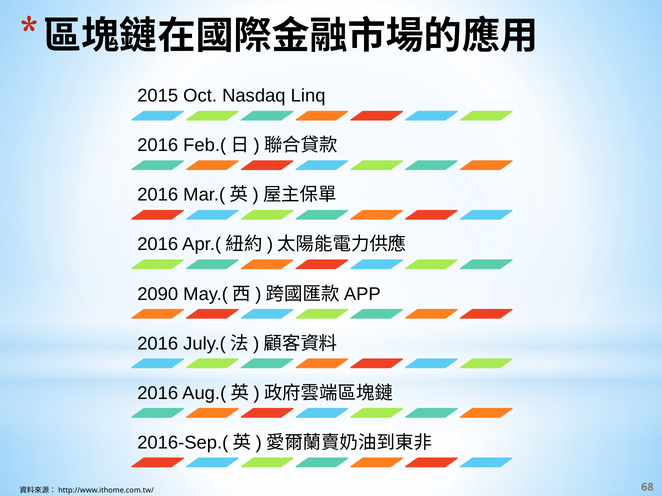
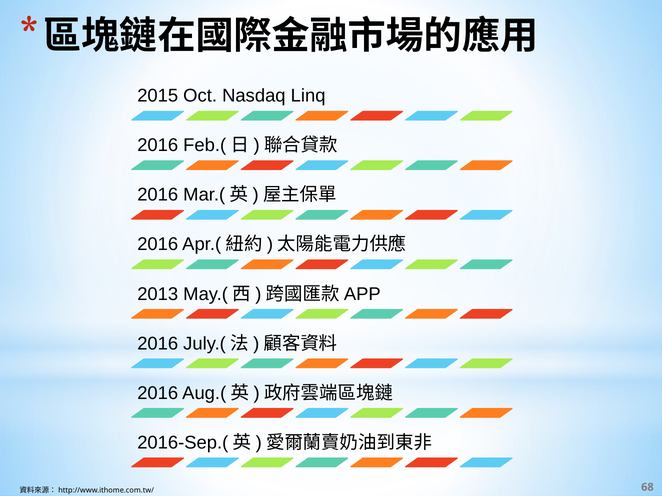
2090: 2090 -> 2013
